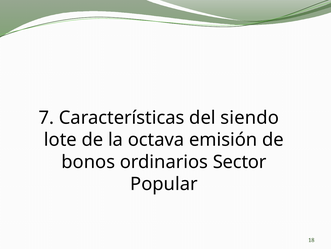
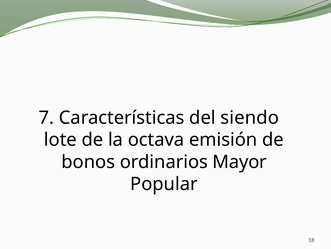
Sector: Sector -> Mayor
